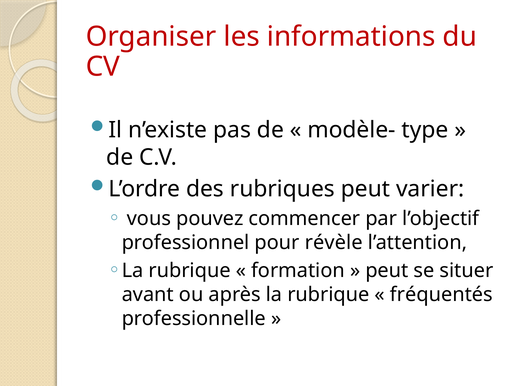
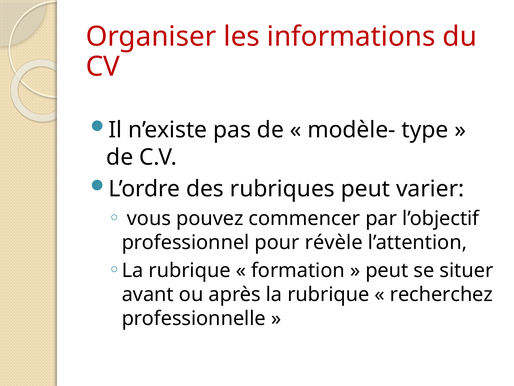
fréquentés: fréquentés -> recherchez
